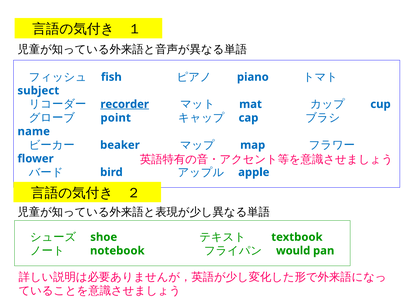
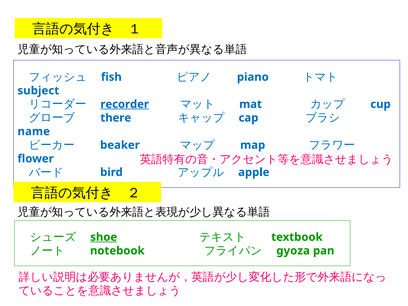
point: point -> there
shoe underline: none -> present
would: would -> gyoza
